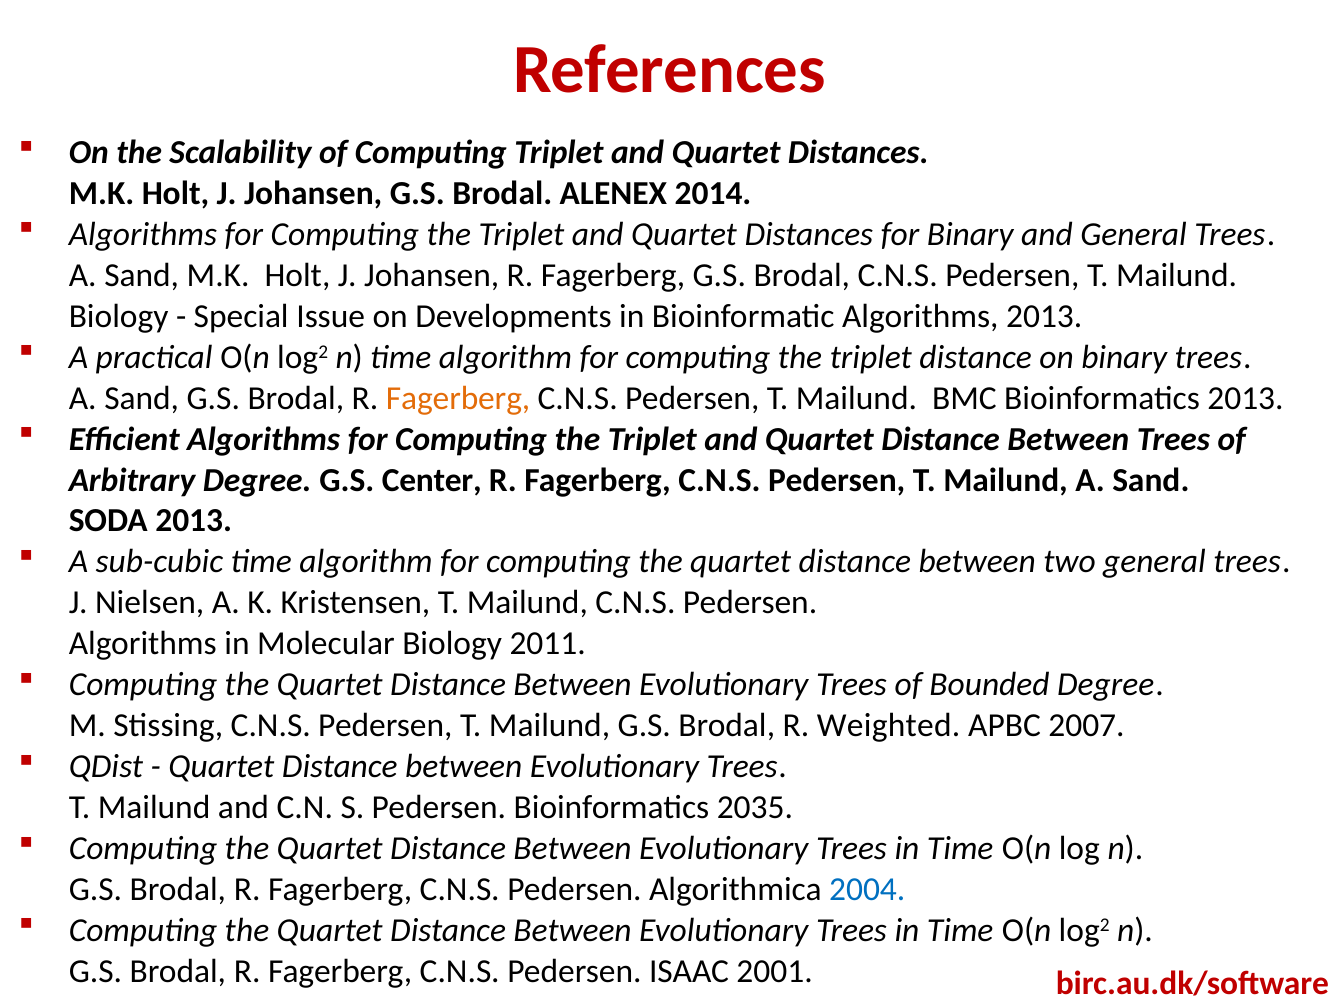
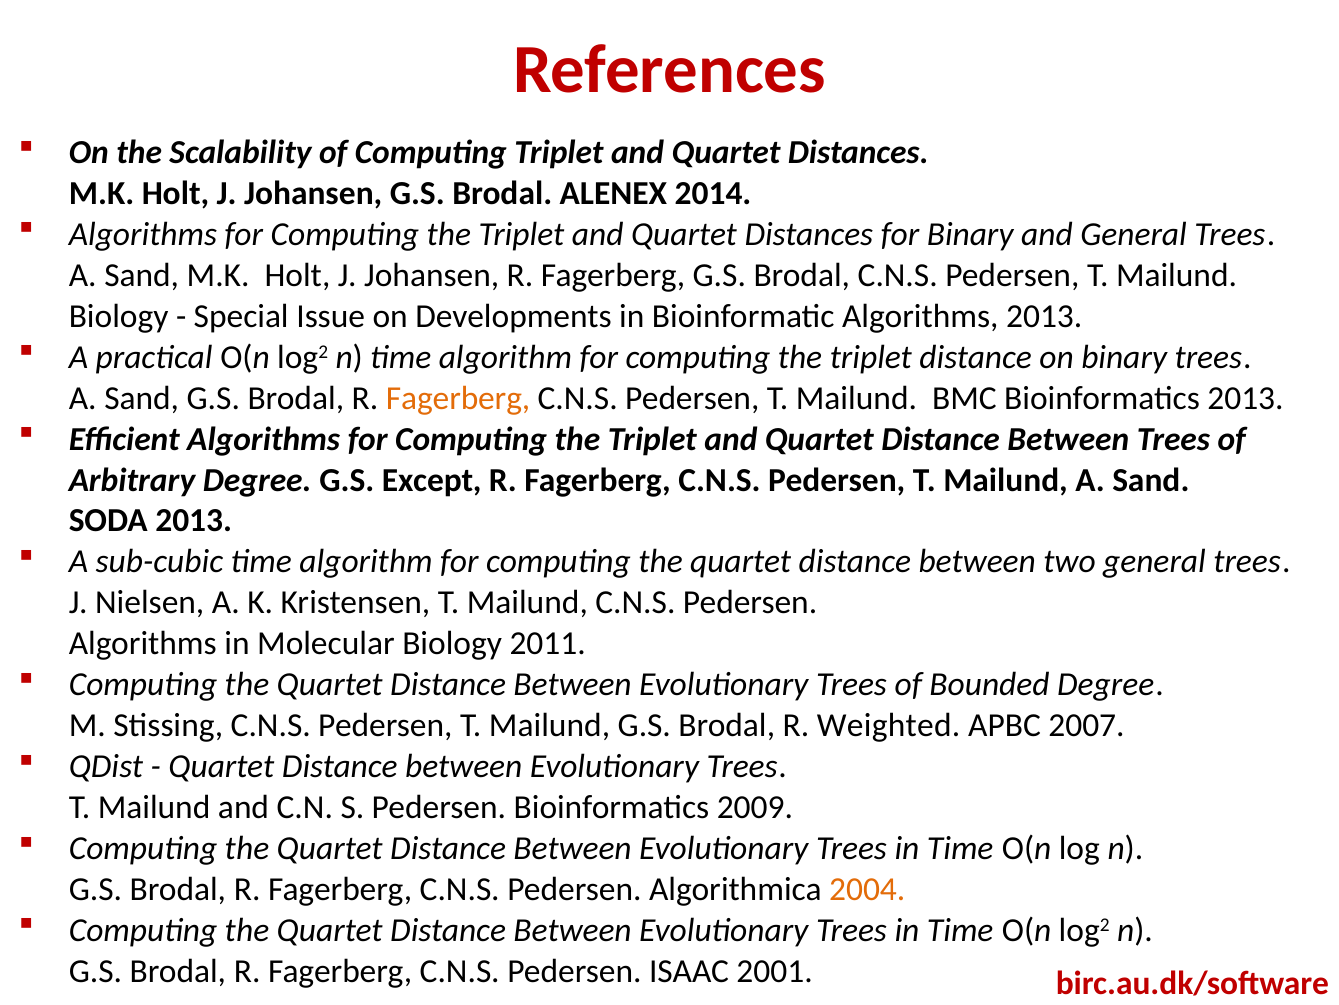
Center: Center -> Except
2035: 2035 -> 2009
2004 colour: blue -> orange
